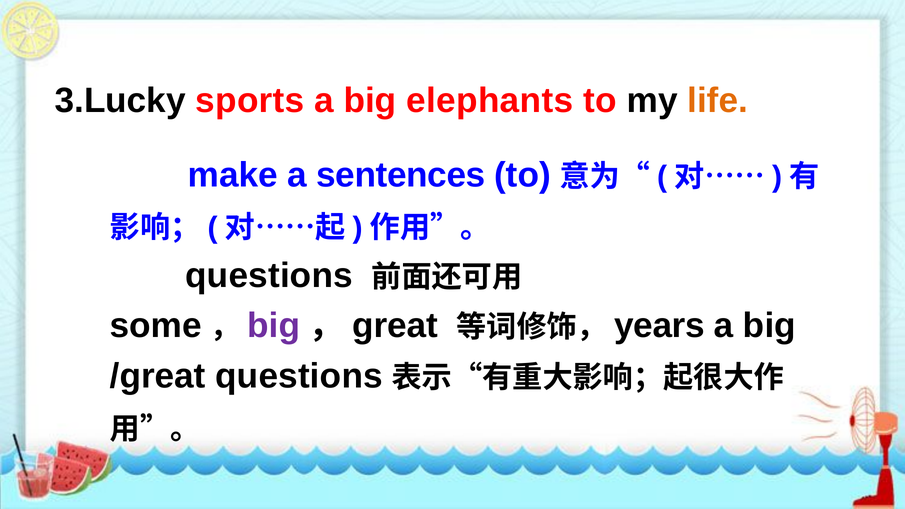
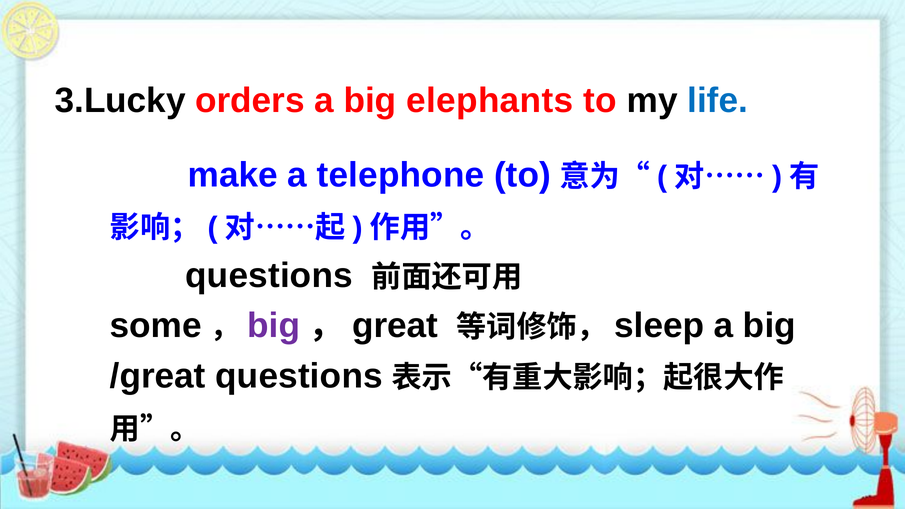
sports: sports -> orders
life colour: orange -> blue
sentences: sentences -> telephone
years: years -> sleep
